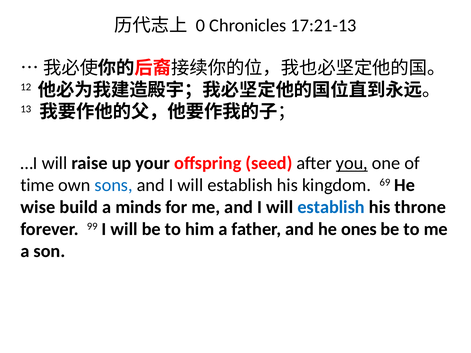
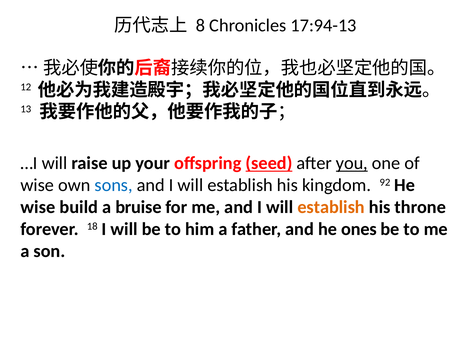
0: 0 -> 8
17:21-13: 17:21-13 -> 17:94-13
seed underline: none -> present
time at (37, 185): time -> wise
69: 69 -> 92
minds: minds -> bruise
establish at (331, 207) colour: blue -> orange
99: 99 -> 18
